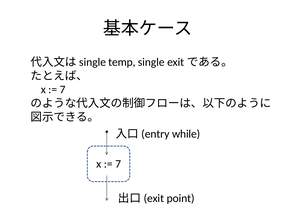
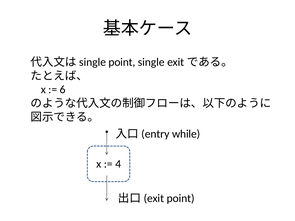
temp at (122, 62): temp -> point
7 at (63, 90): 7 -> 6
7 at (118, 164): 7 -> 4
